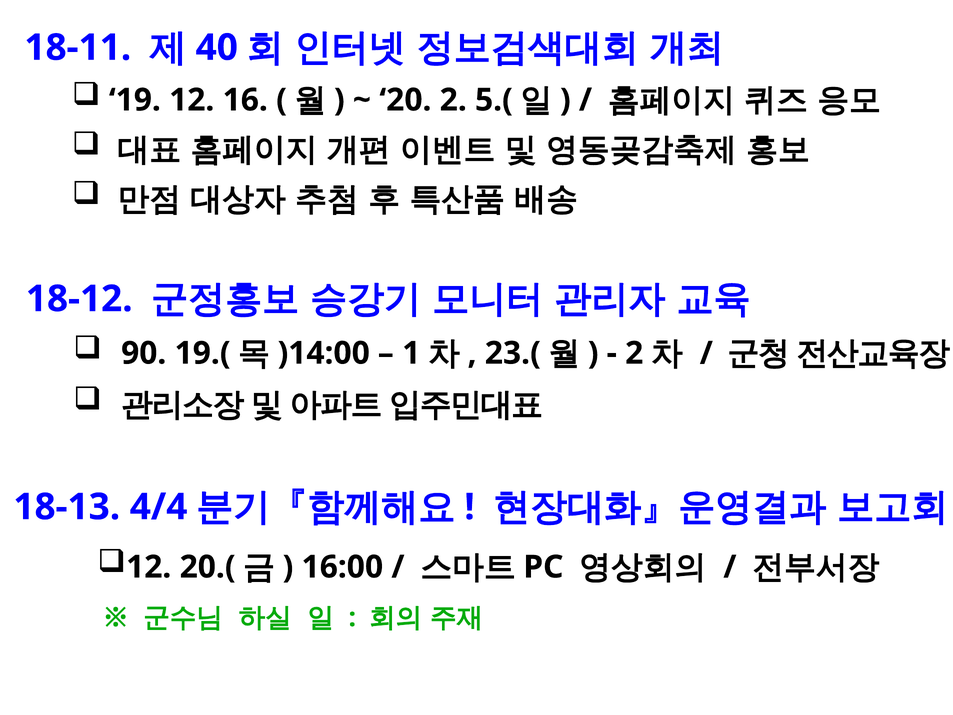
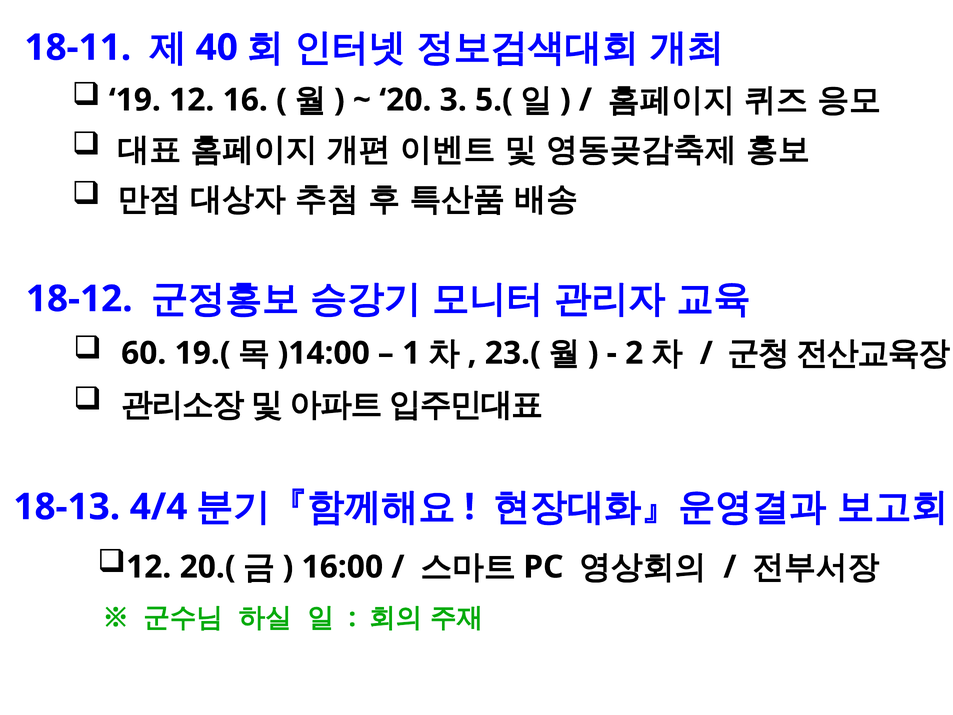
20 2: 2 -> 3
90: 90 -> 60
